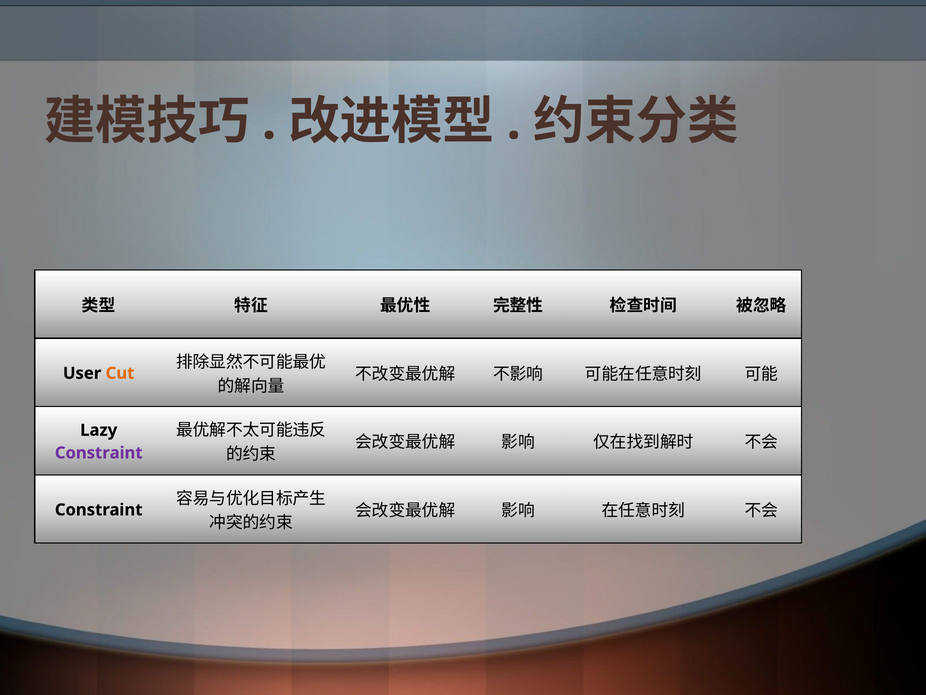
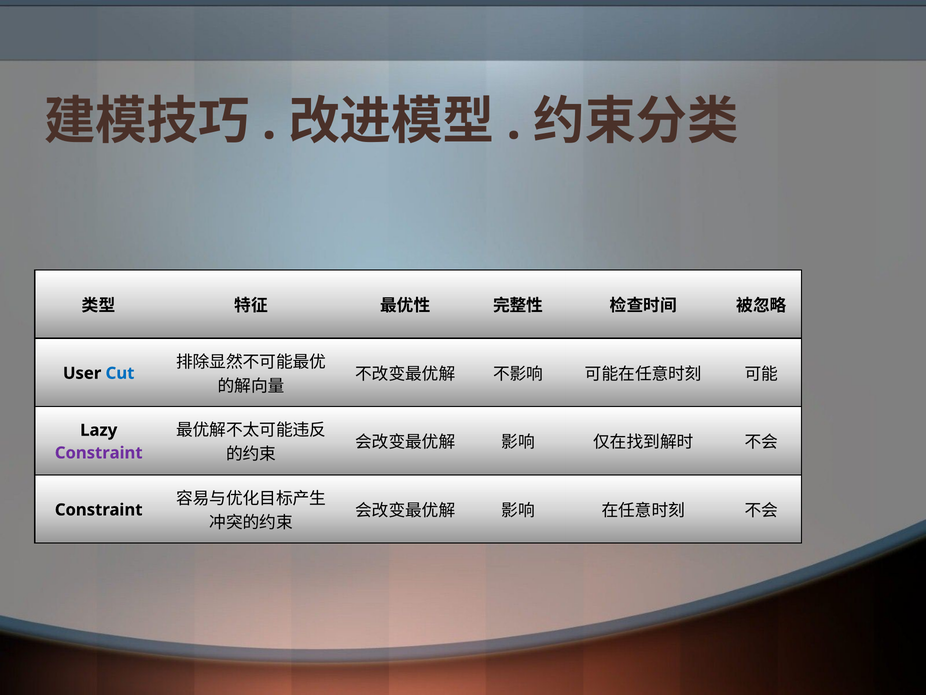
Cut colour: orange -> blue
